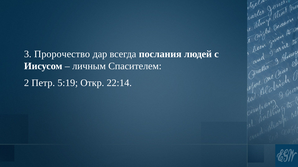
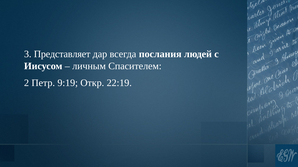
Пророчество: Пророчество -> Представляет
5:19: 5:19 -> 9:19
22:14: 22:14 -> 22:19
